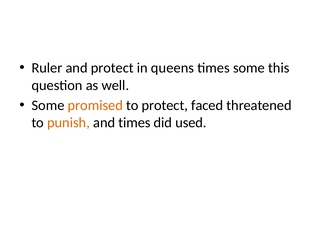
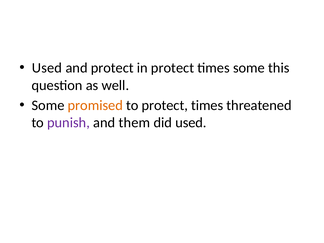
Ruler at (47, 68): Ruler -> Used
in queens: queens -> protect
to protect faced: faced -> times
punish colour: orange -> purple
and times: times -> them
